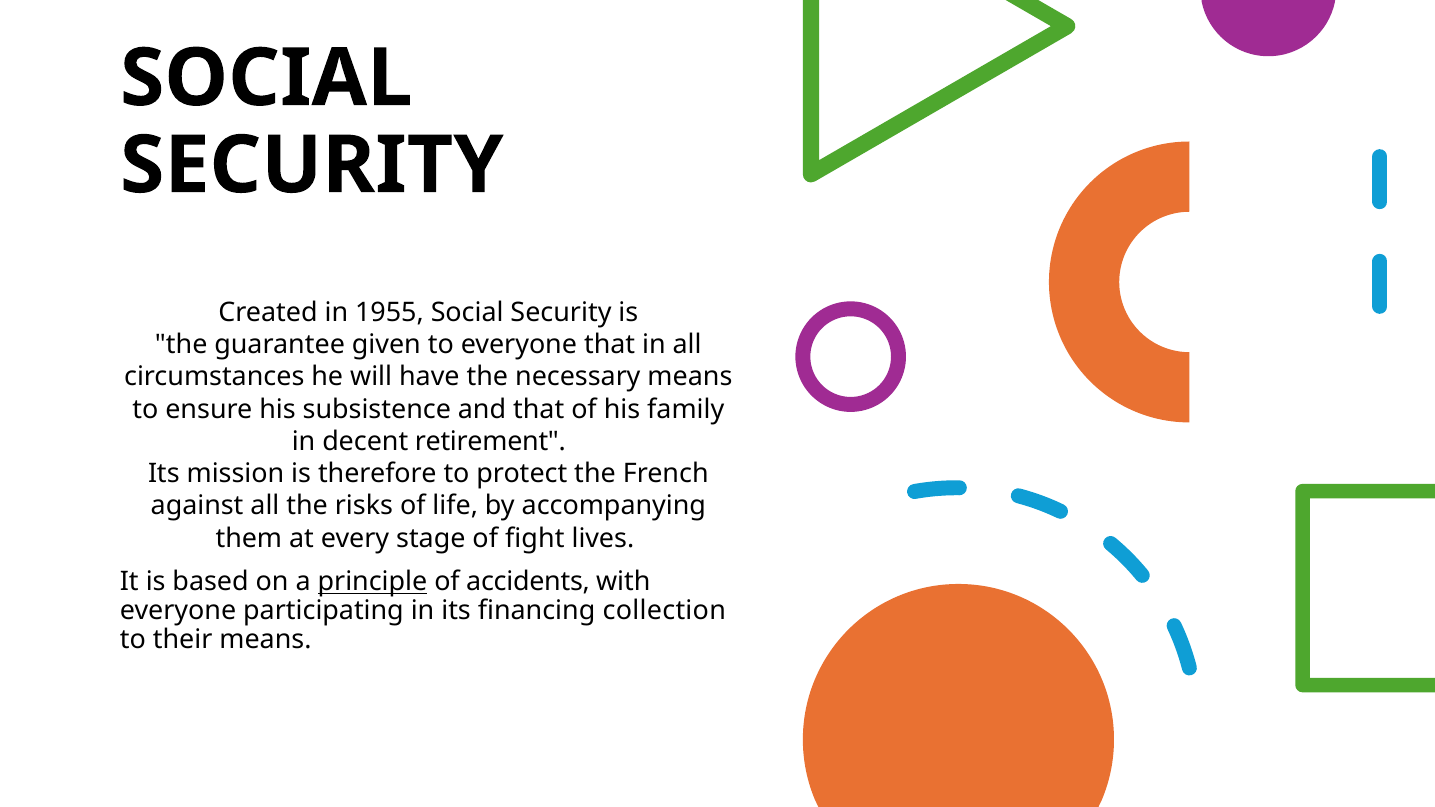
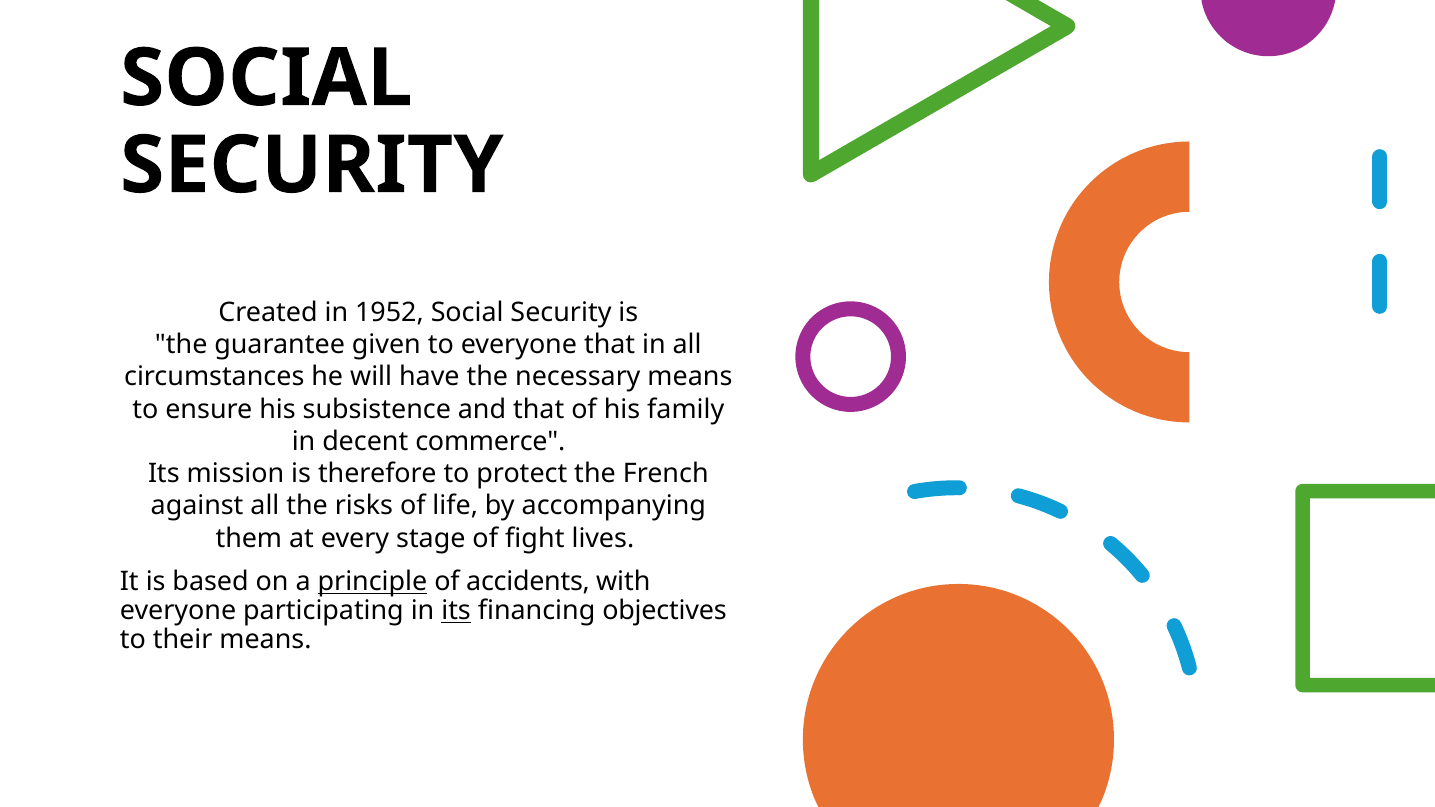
1955: 1955 -> 1952
retirement: retirement -> commerce
its at (456, 611) underline: none -> present
collection: collection -> objectives
